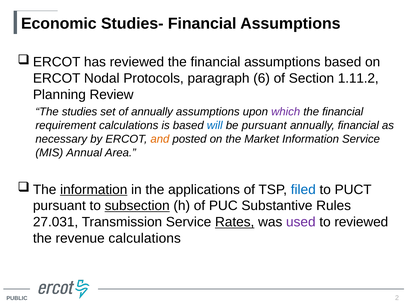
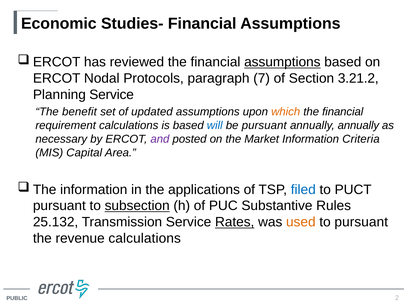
assumptions at (282, 62) underline: none -> present
6: 6 -> 7
1.11.2: 1.11.2 -> 3.21.2
Planning Review: Review -> Service
studies: studies -> benefit
of annually: annually -> updated
which colour: purple -> orange
annually financial: financial -> annually
and colour: orange -> purple
Information Service: Service -> Criteria
Annual: Annual -> Capital
information at (94, 190) underline: present -> none
27.031: 27.031 -> 25.132
used colour: purple -> orange
to reviewed: reviewed -> pursuant
